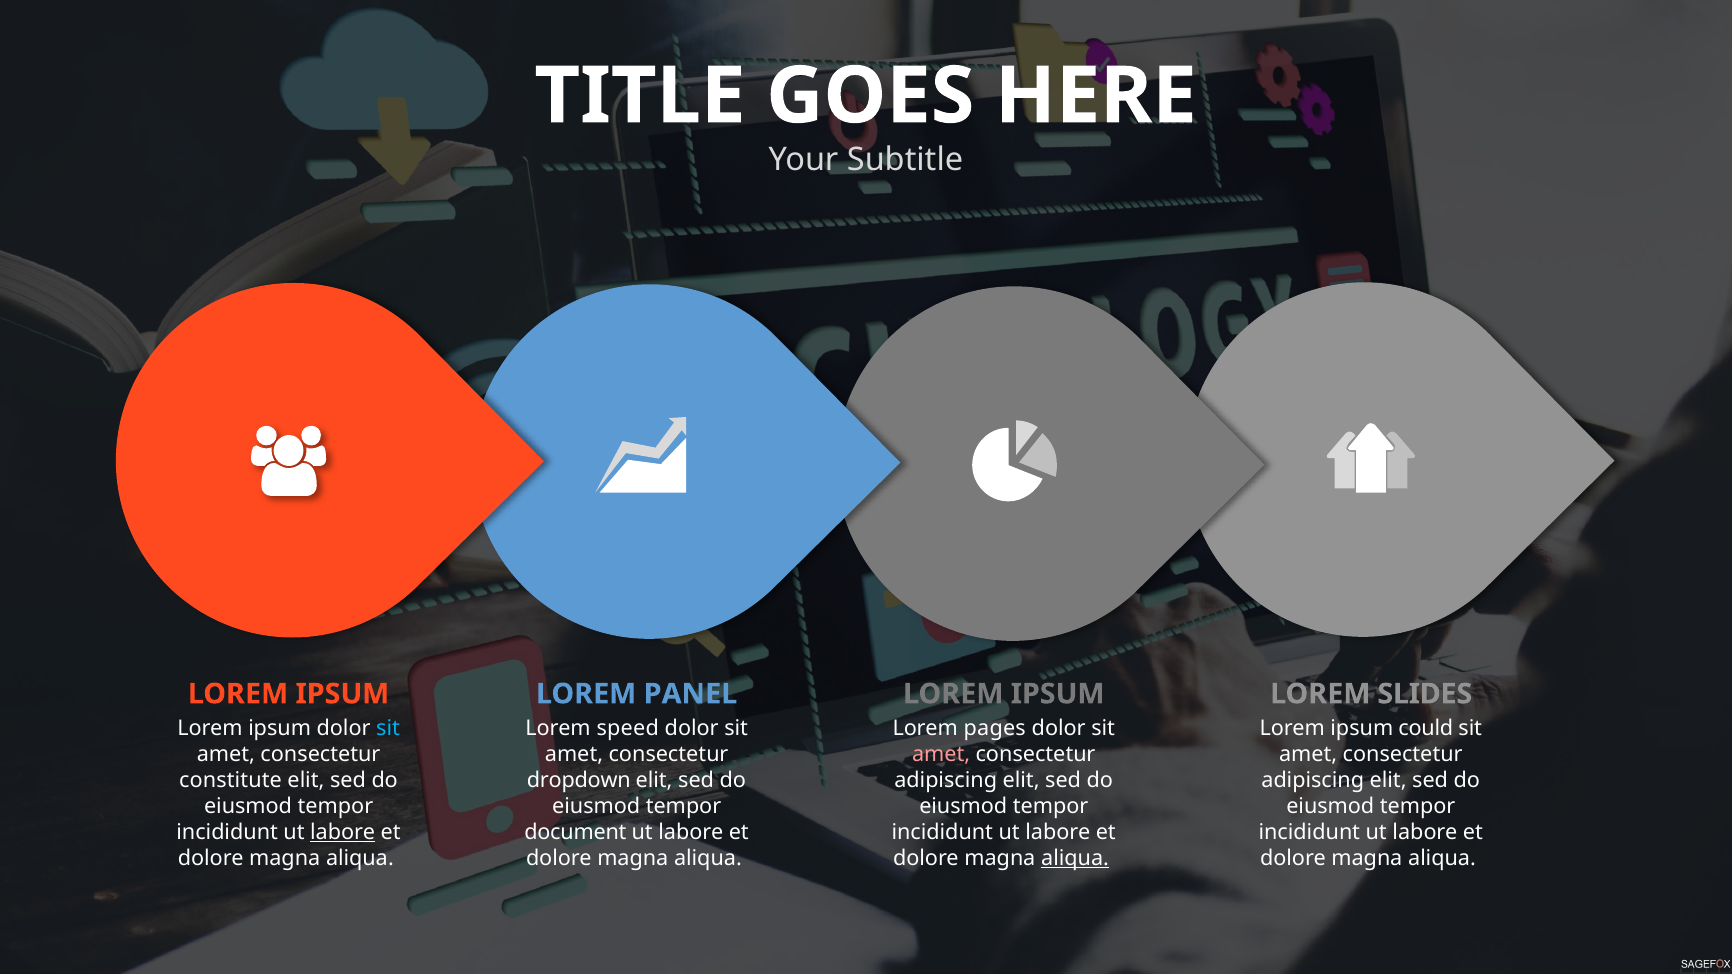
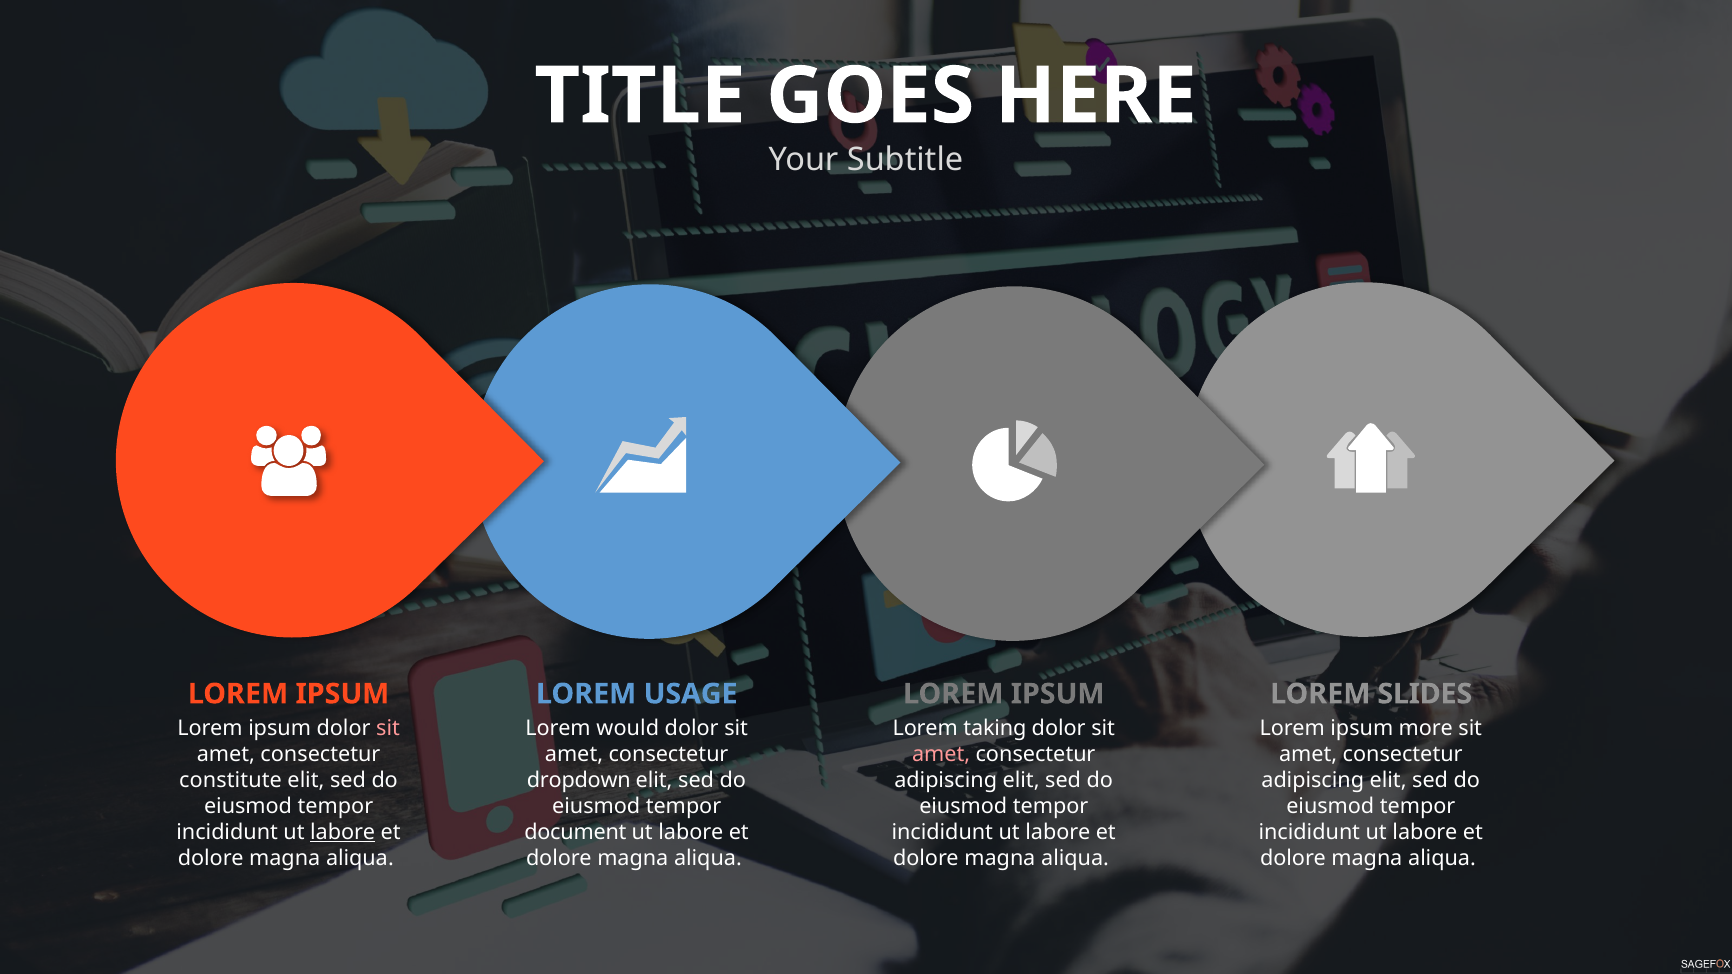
PANEL: PANEL -> USAGE
sit at (388, 728) colour: light blue -> pink
speed: speed -> would
pages: pages -> taking
could: could -> more
aliqua at (1075, 858) underline: present -> none
